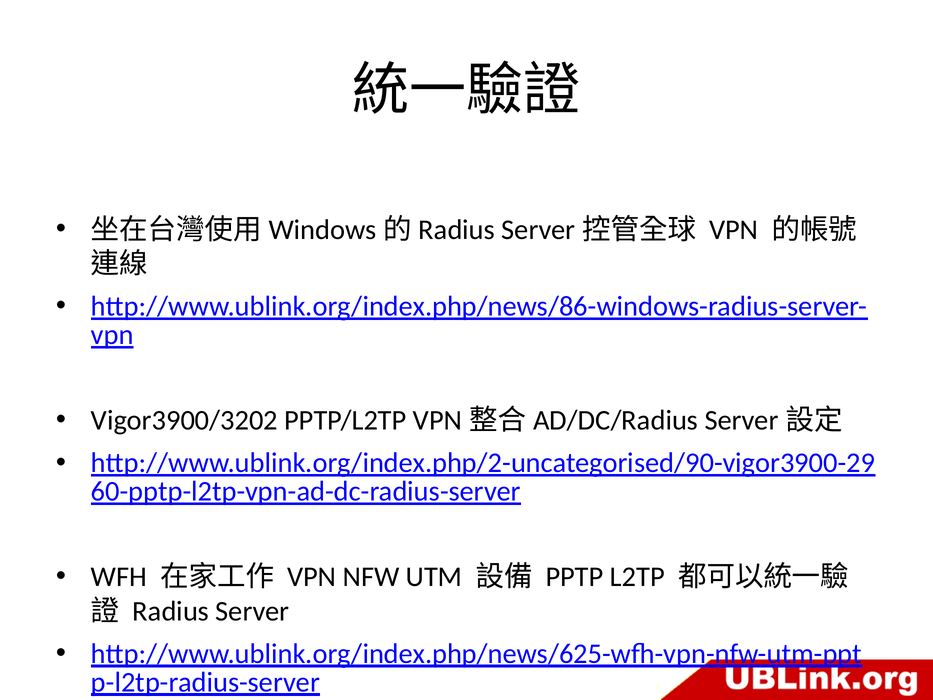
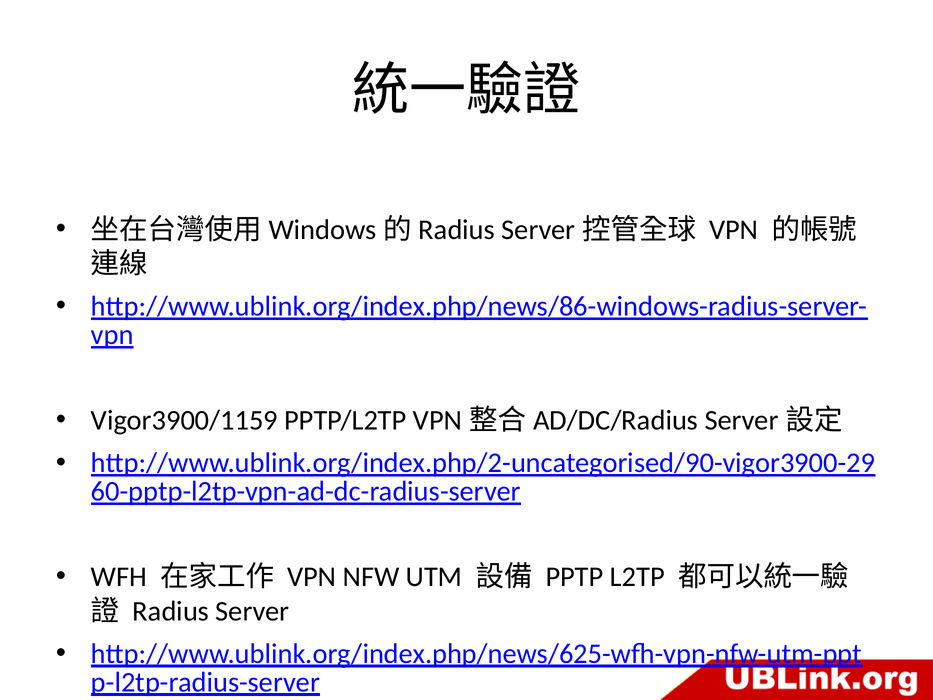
Vigor3900/3202: Vigor3900/3202 -> Vigor3900/1159
